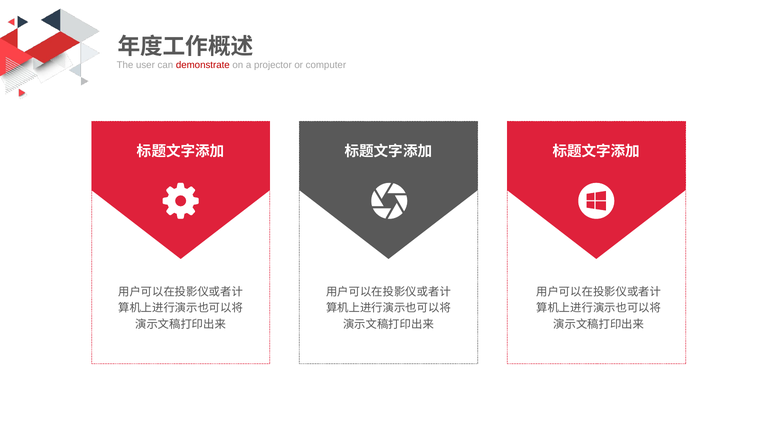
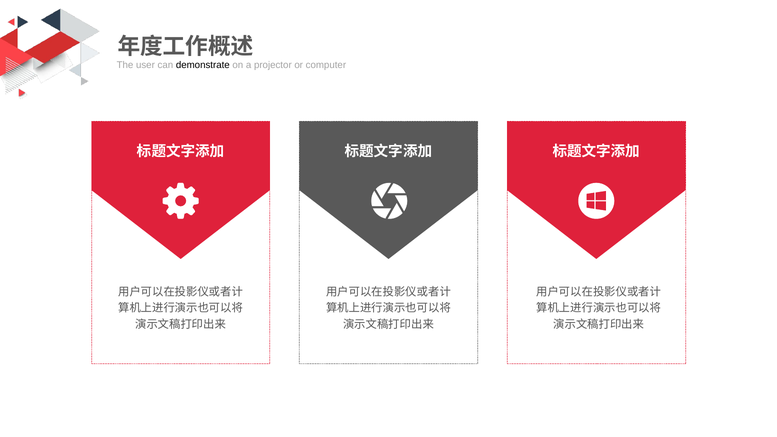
demonstrate colour: red -> black
